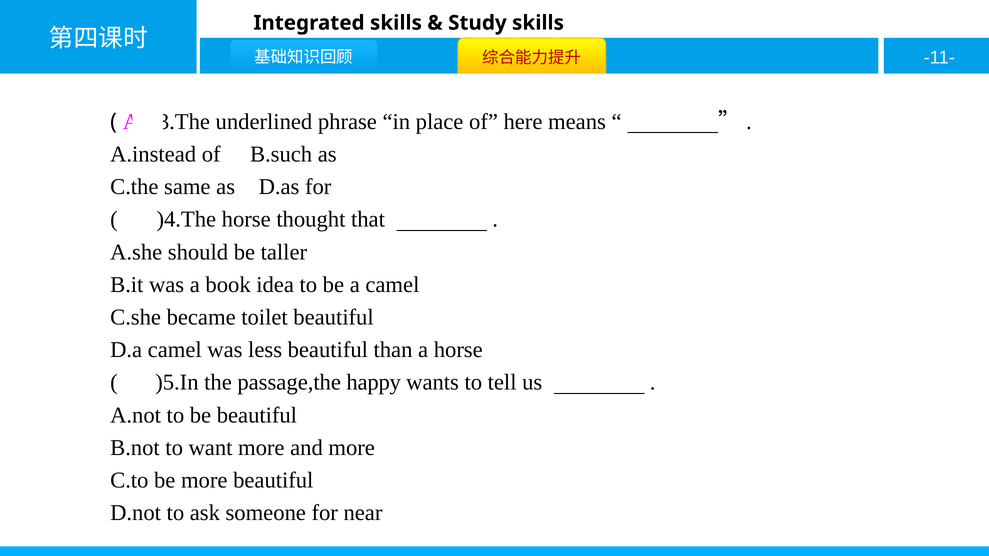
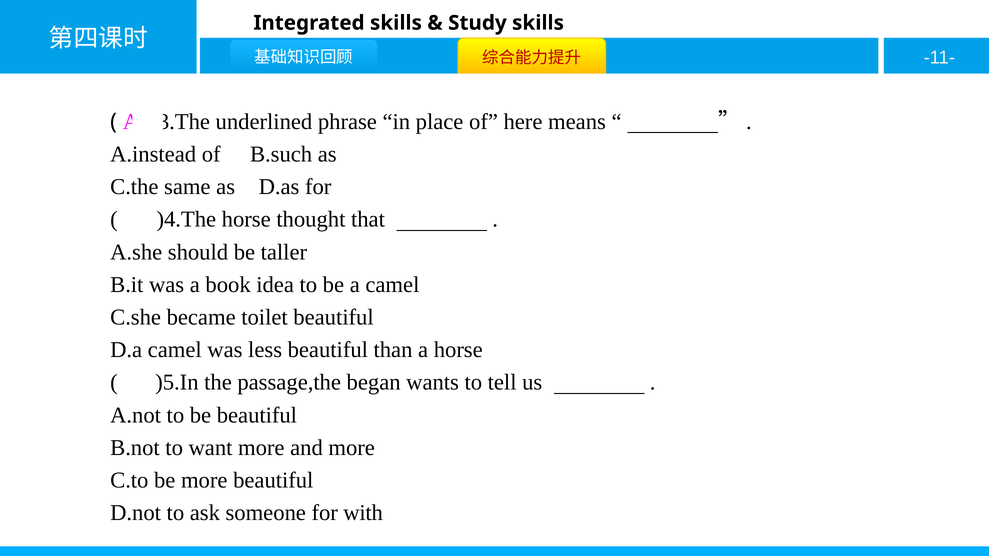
happy: happy -> began
near: near -> with
